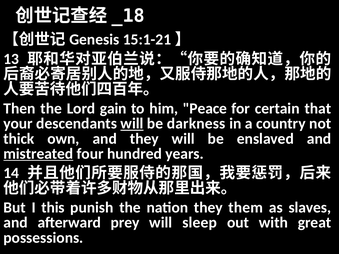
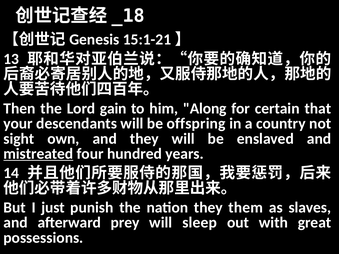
Peace: Peace -> Along
will at (132, 124) underline: present -> none
darkness: darkness -> offspring
thick: thick -> sight
this: this -> just
